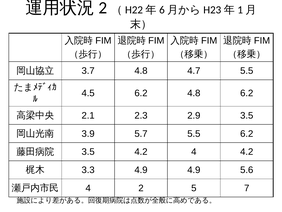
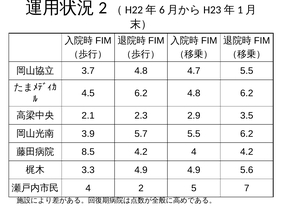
3.5 at (88, 151): 3.5 -> 8.5
